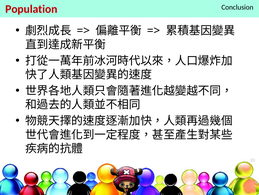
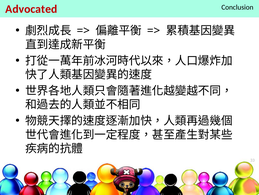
Population: Population -> Advocated
